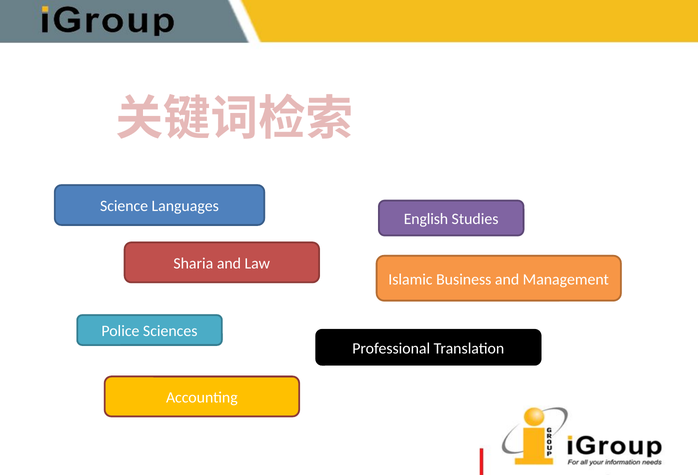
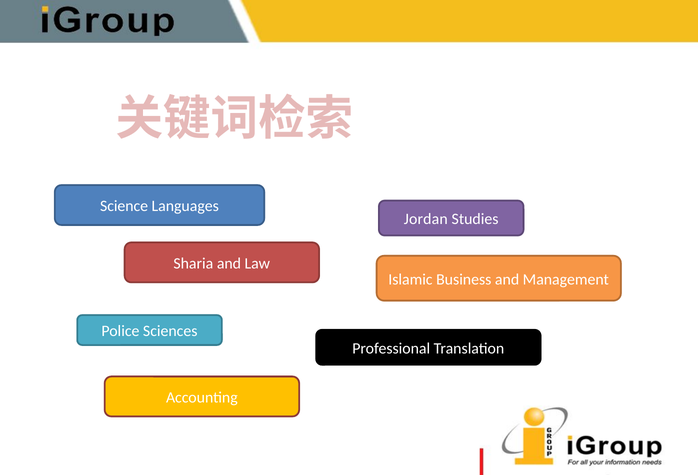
English: English -> Jordan
